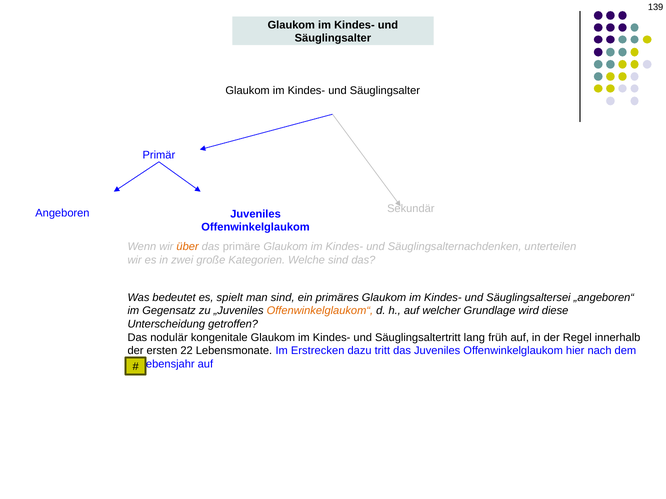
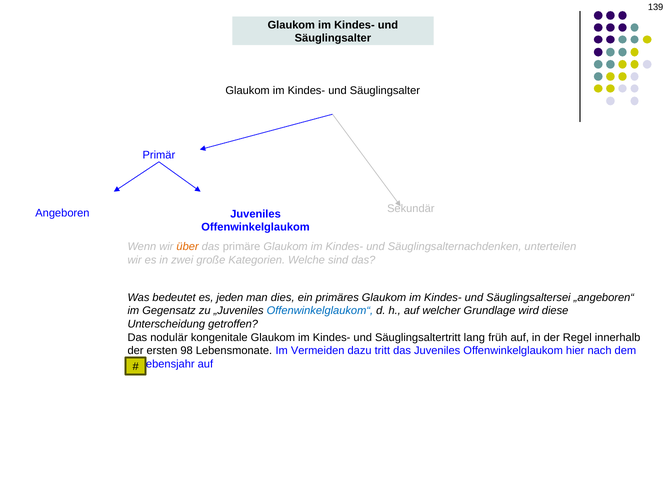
spielt: spielt -> jeden
man sind: sind -> dies
Offenwinkelglaukom“ colour: orange -> blue
22: 22 -> 98
Erstrecken: Erstrecken -> Vermeiden
